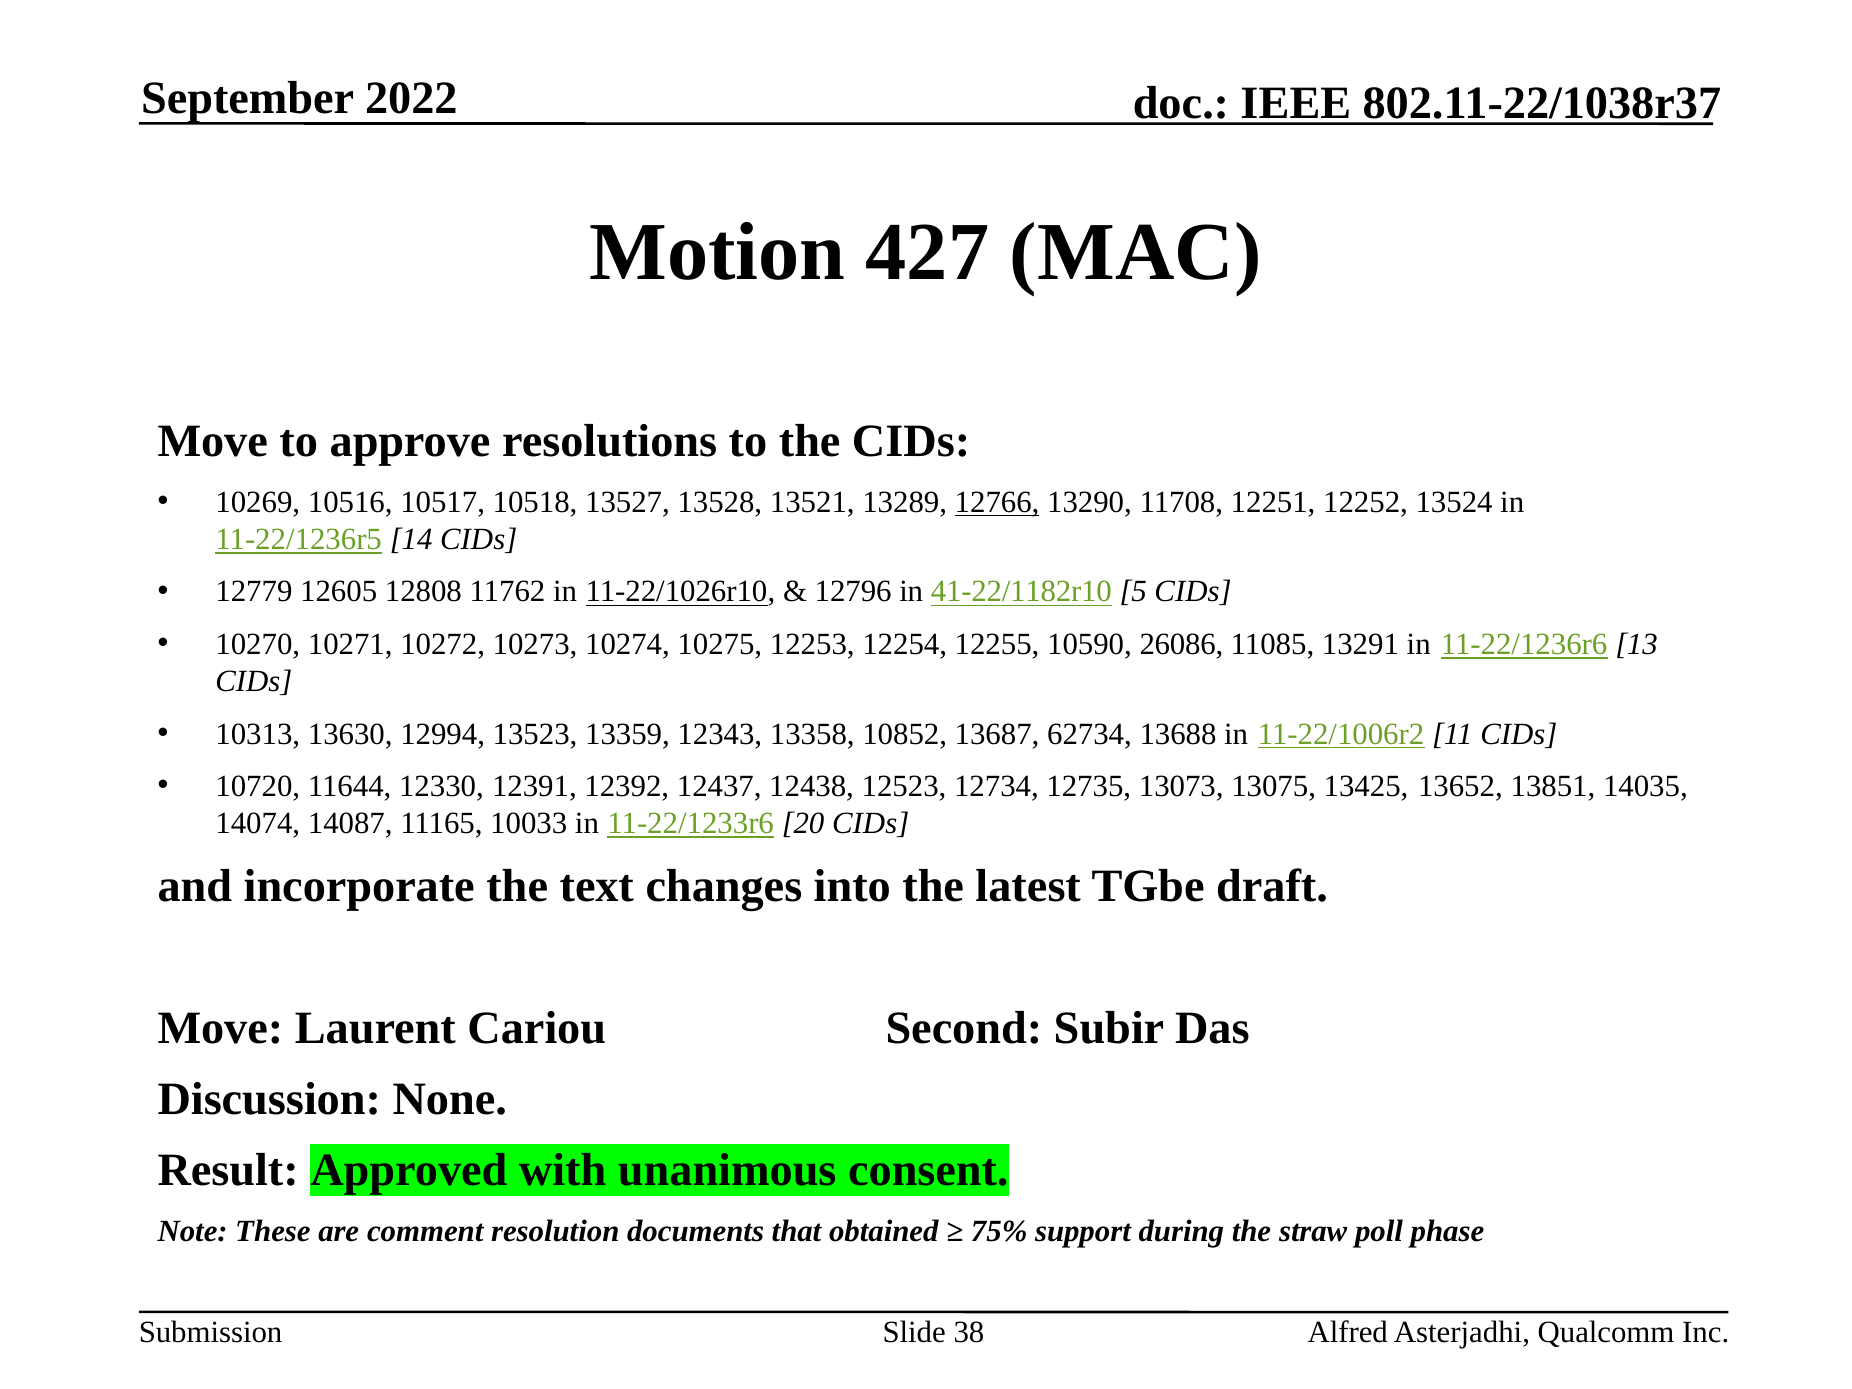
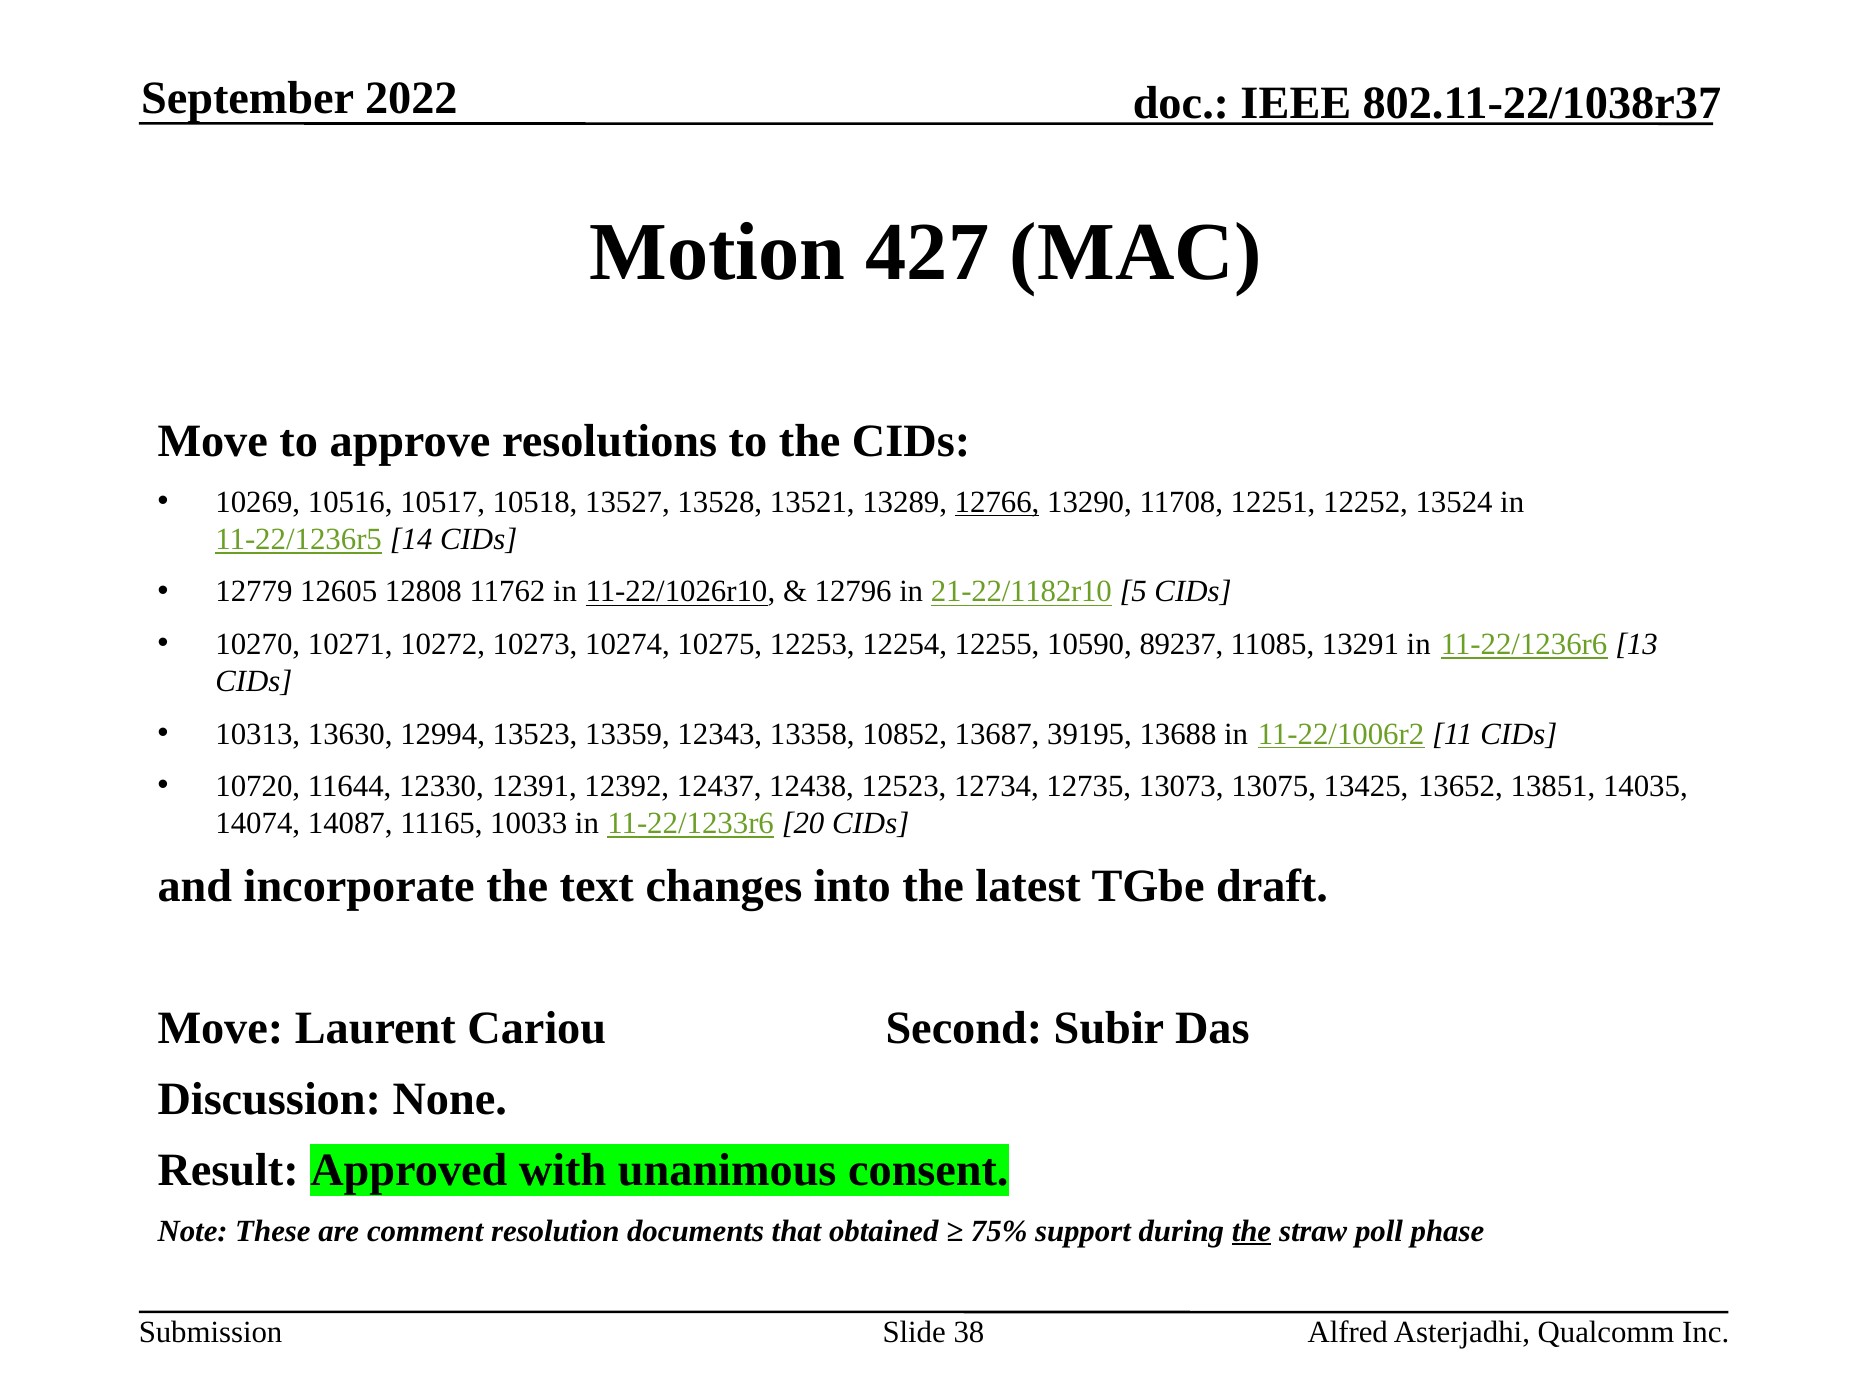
41-22/1182r10: 41-22/1182r10 -> 21-22/1182r10
26086: 26086 -> 89237
62734: 62734 -> 39195
the at (1252, 1231) underline: none -> present
